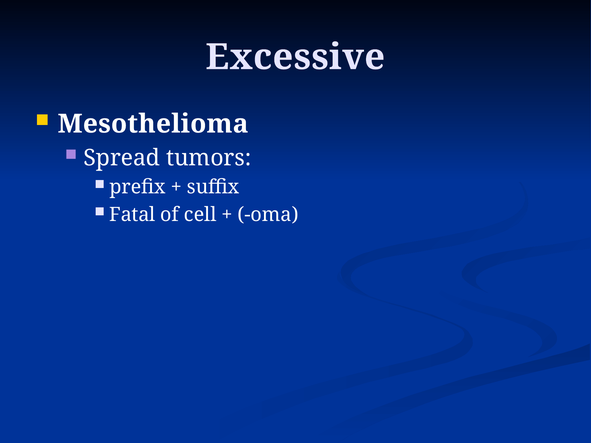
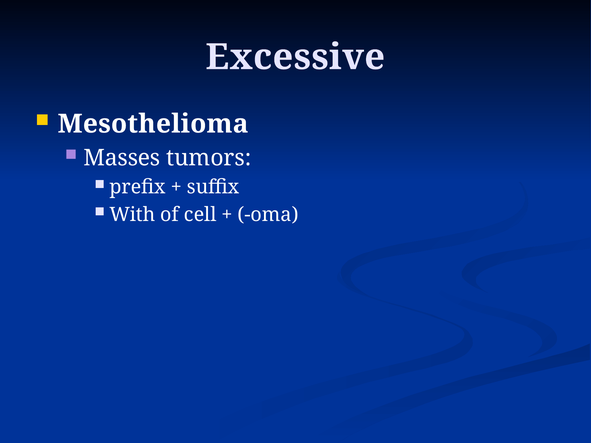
Spread: Spread -> Masses
Fatal: Fatal -> With
